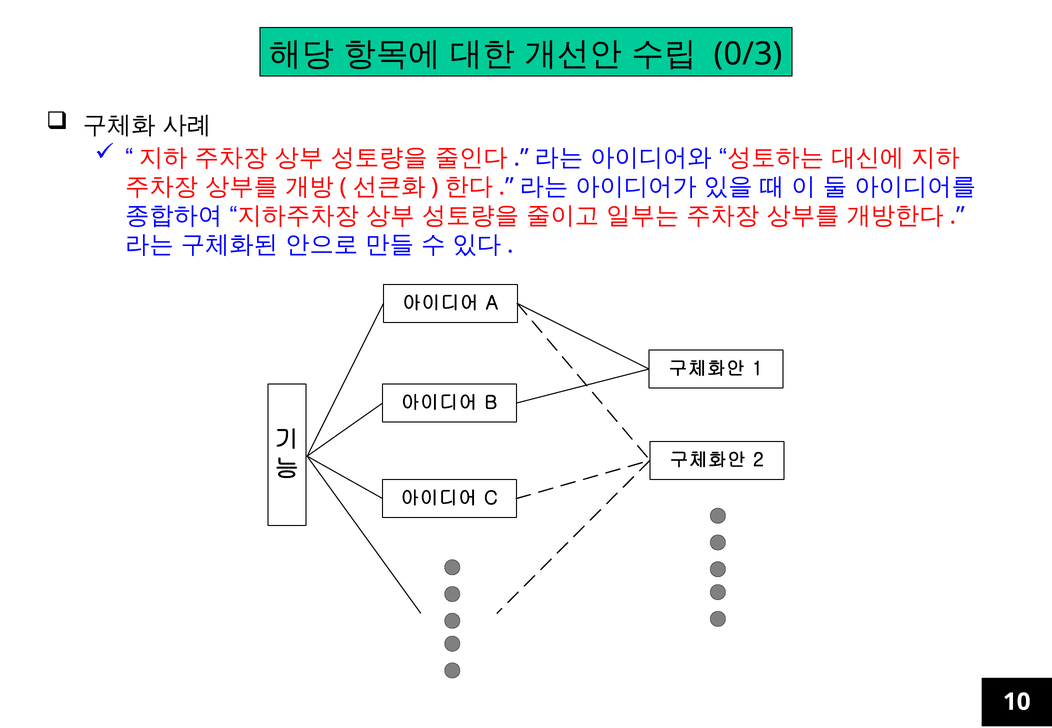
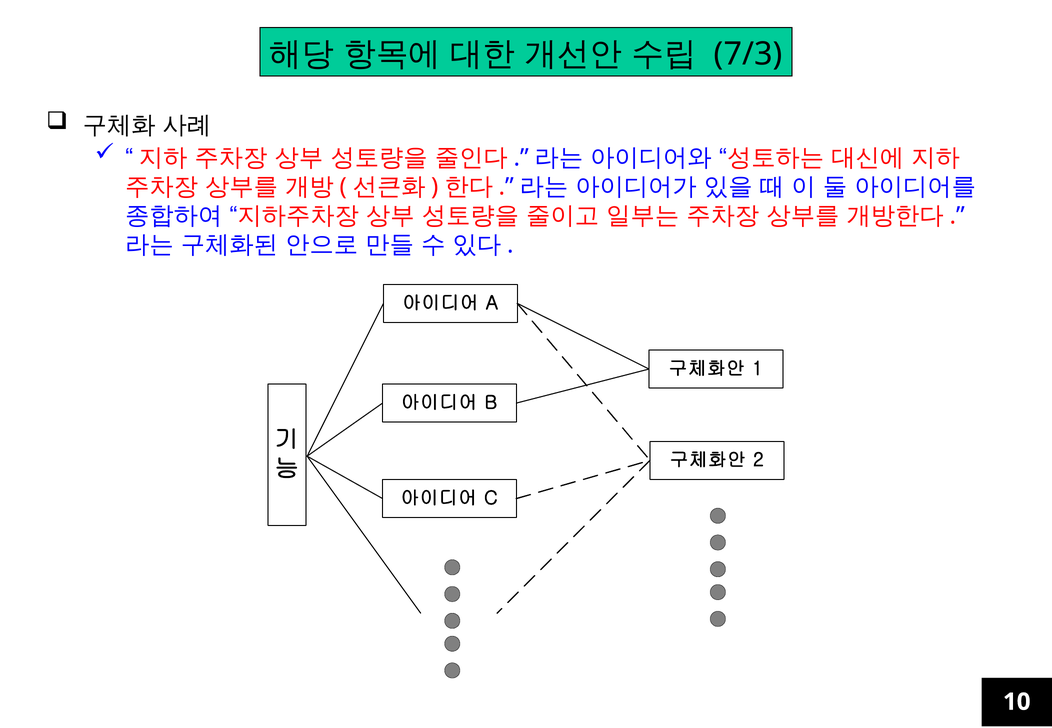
0/3: 0/3 -> 7/3
